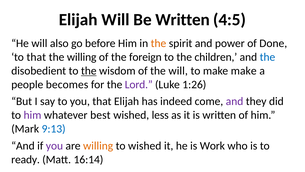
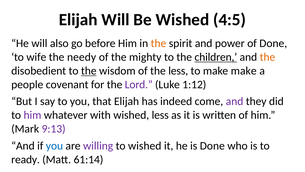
Be Written: Written -> Wished
to that: that -> wife
the willing: willing -> needy
foreign: foreign -> mighty
children underline: none -> present
the at (267, 57) colour: blue -> orange
the will: will -> less
becomes: becomes -> covenant
1:26: 1:26 -> 1:12
best: best -> with
9:13 colour: blue -> purple
you at (54, 145) colour: purple -> blue
willing at (98, 145) colour: orange -> purple
is Work: Work -> Done
16:14: 16:14 -> 61:14
